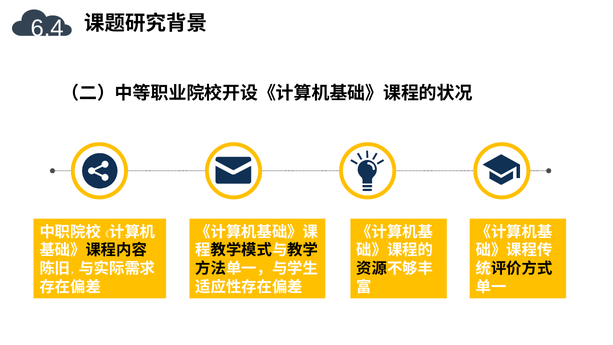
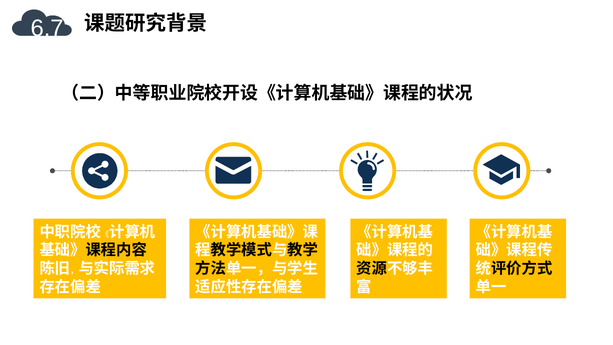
6.4: 6.4 -> 6.7
